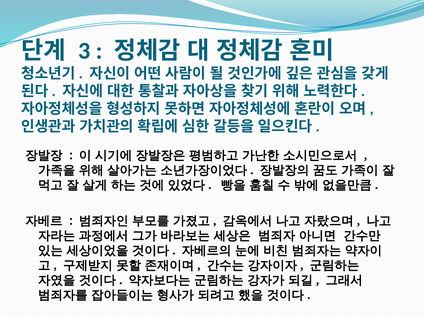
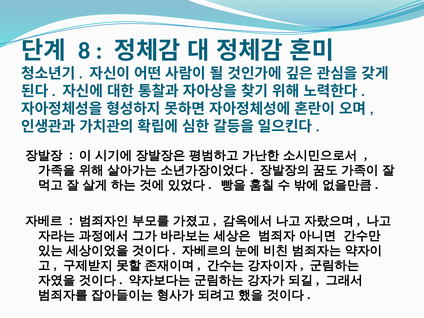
3: 3 -> 8
